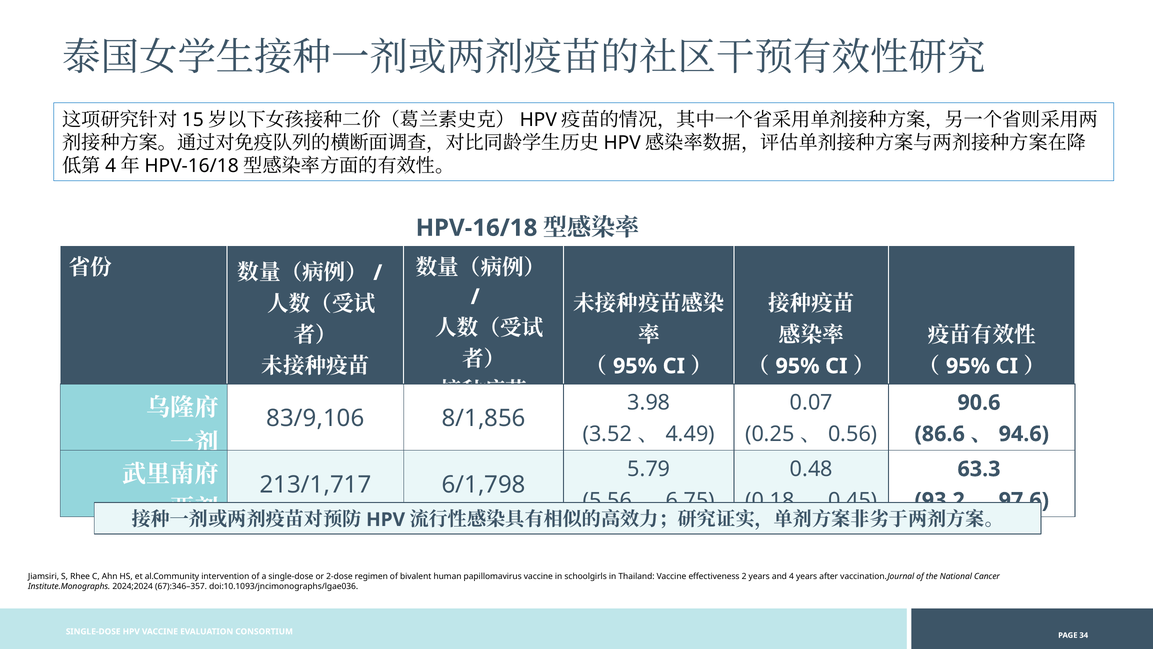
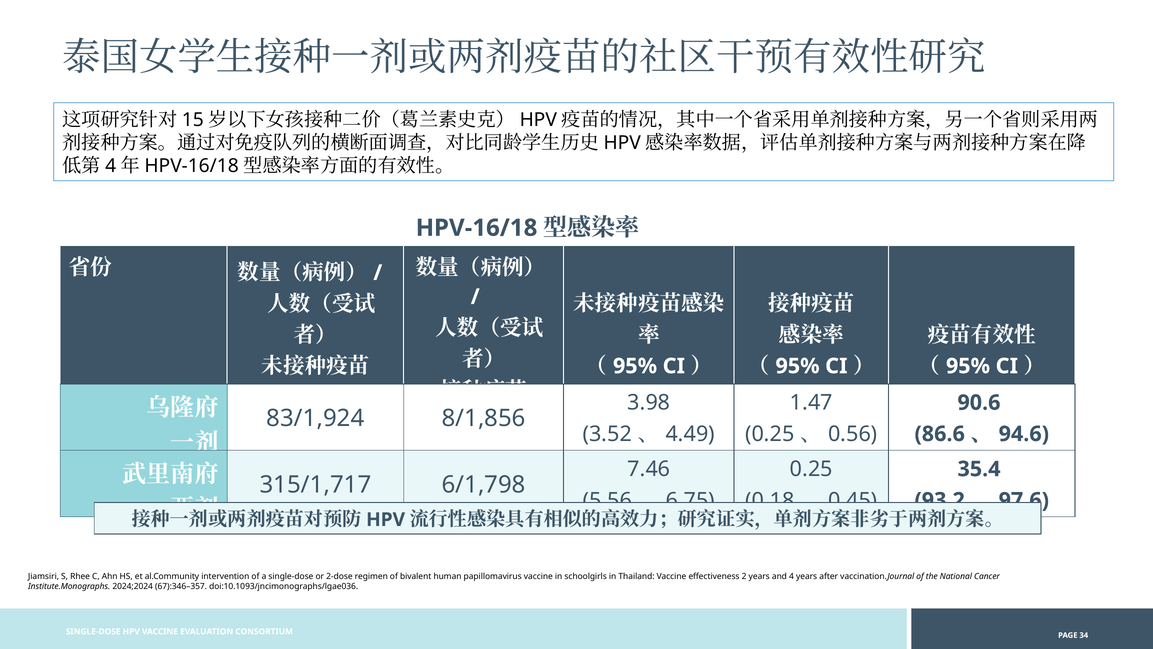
0.07: 0.07 -> 1.47
83/9,106: 83/9,106 -> 83/1,924
5.79: 5.79 -> 7.46
0.48 at (811, 469): 0.48 -> 0.25
63.3: 63.3 -> 35.4
213/1,717: 213/1,717 -> 315/1,717
